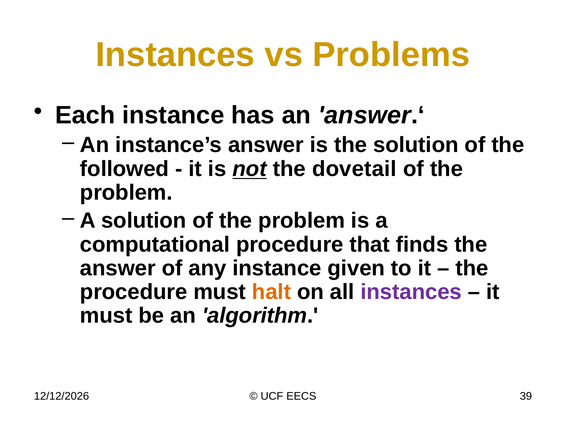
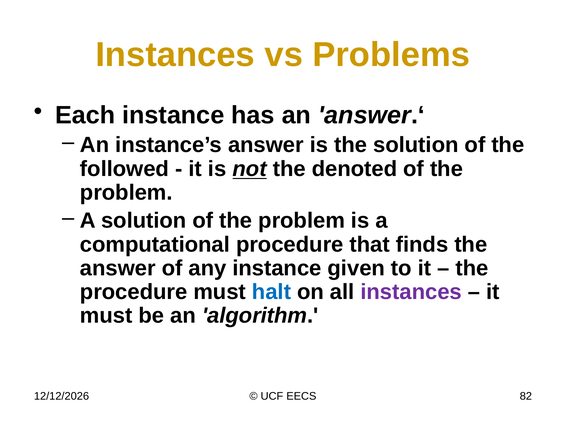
dovetail: dovetail -> denoted
halt colour: orange -> blue
39: 39 -> 82
